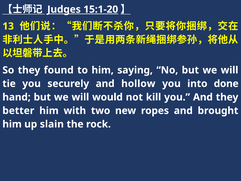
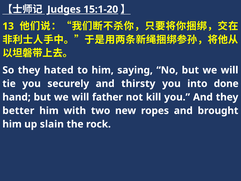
found: found -> hated
hollow: hollow -> thirsty
would: would -> father
